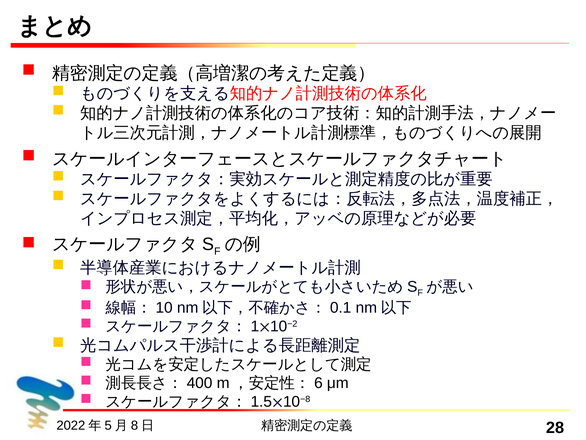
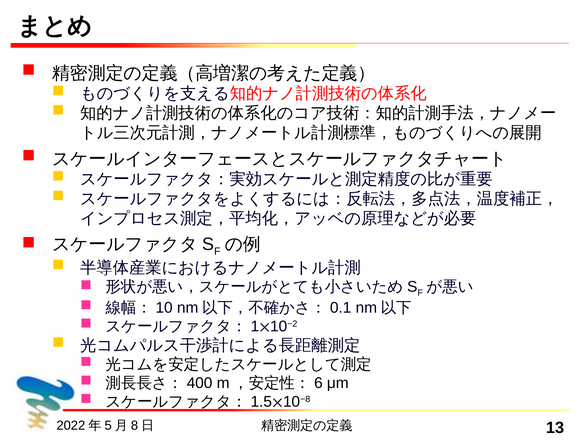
28: 28 -> 13
